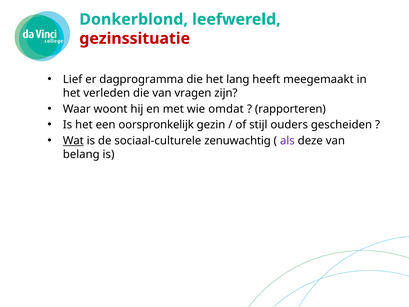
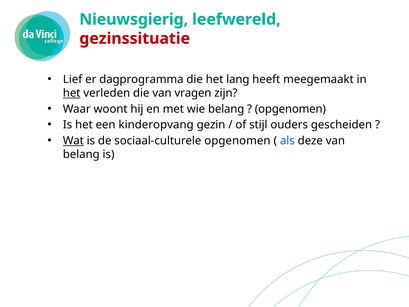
Donkerblond: Donkerblond -> Nieuwsgierig
het at (72, 93) underline: none -> present
wie omdat: omdat -> belang
rapporteren at (290, 109): rapporteren -> opgenomen
oorspronkelijk: oorspronkelijk -> kinderopvang
sociaal-culturele zenuwachtig: zenuwachtig -> opgenomen
als colour: purple -> blue
